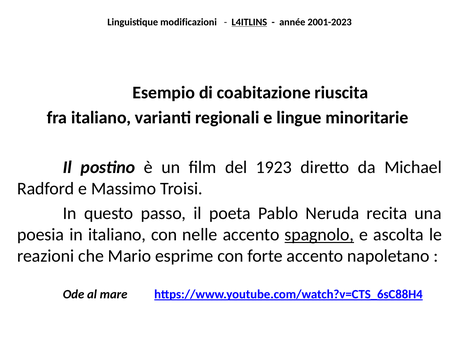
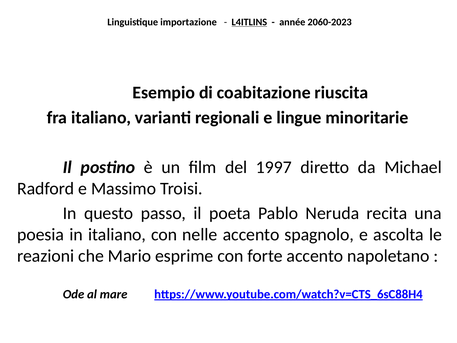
modificazioni: modificazioni -> importazione
2001-2023: 2001-2023 -> 2060-2023
1923: 1923 -> 1997
spagnolo underline: present -> none
